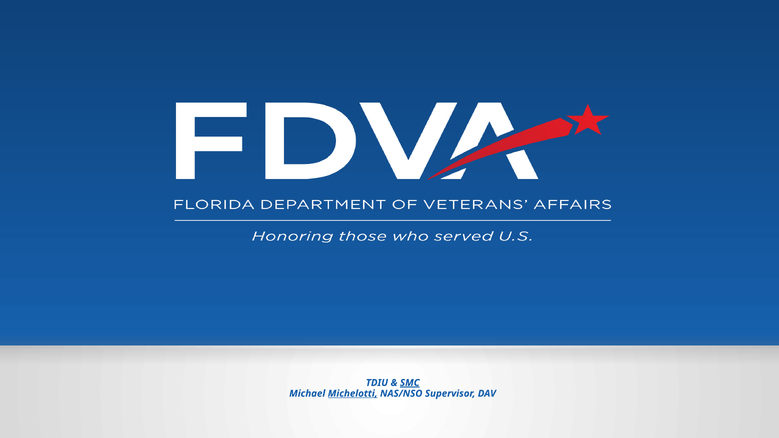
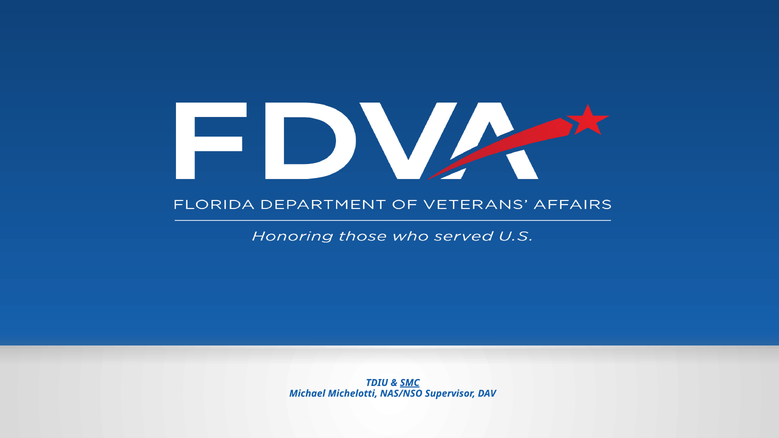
Michelotti underline: present -> none
